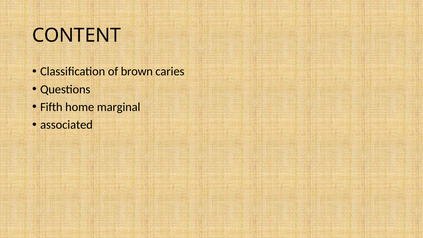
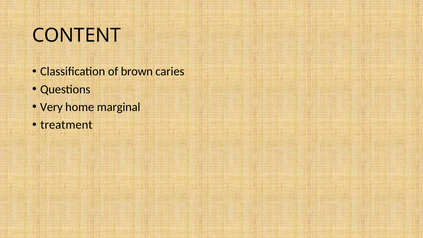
Fifth: Fifth -> Very
associated: associated -> treatment
